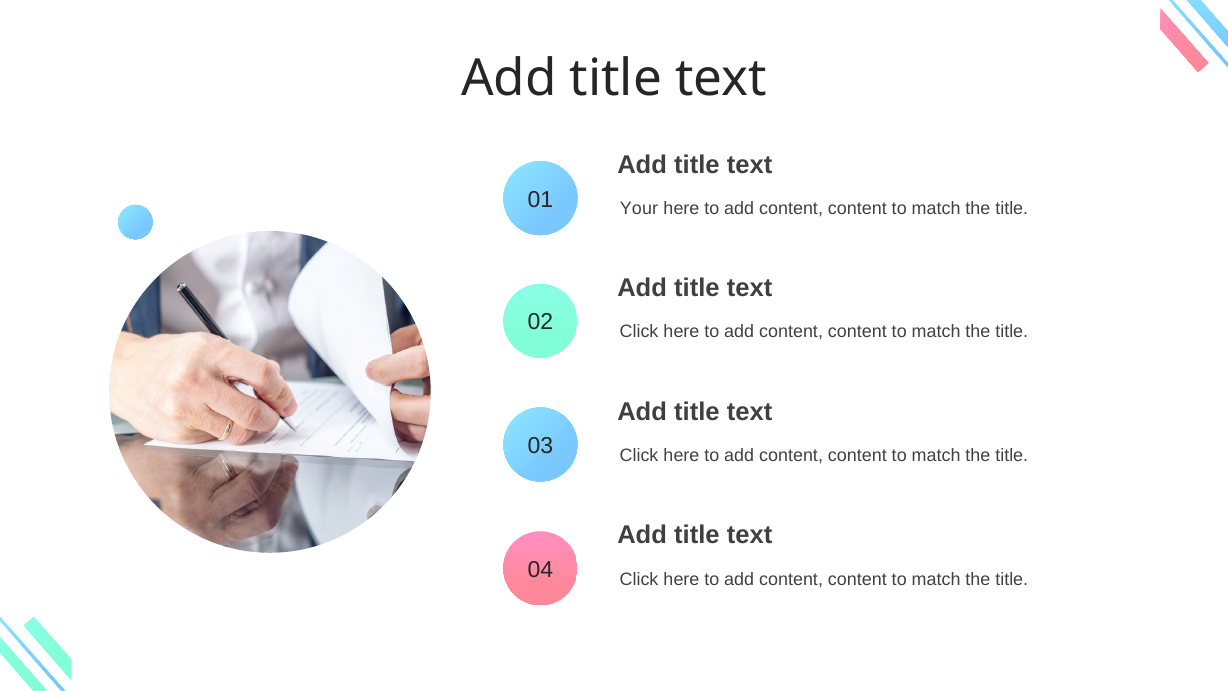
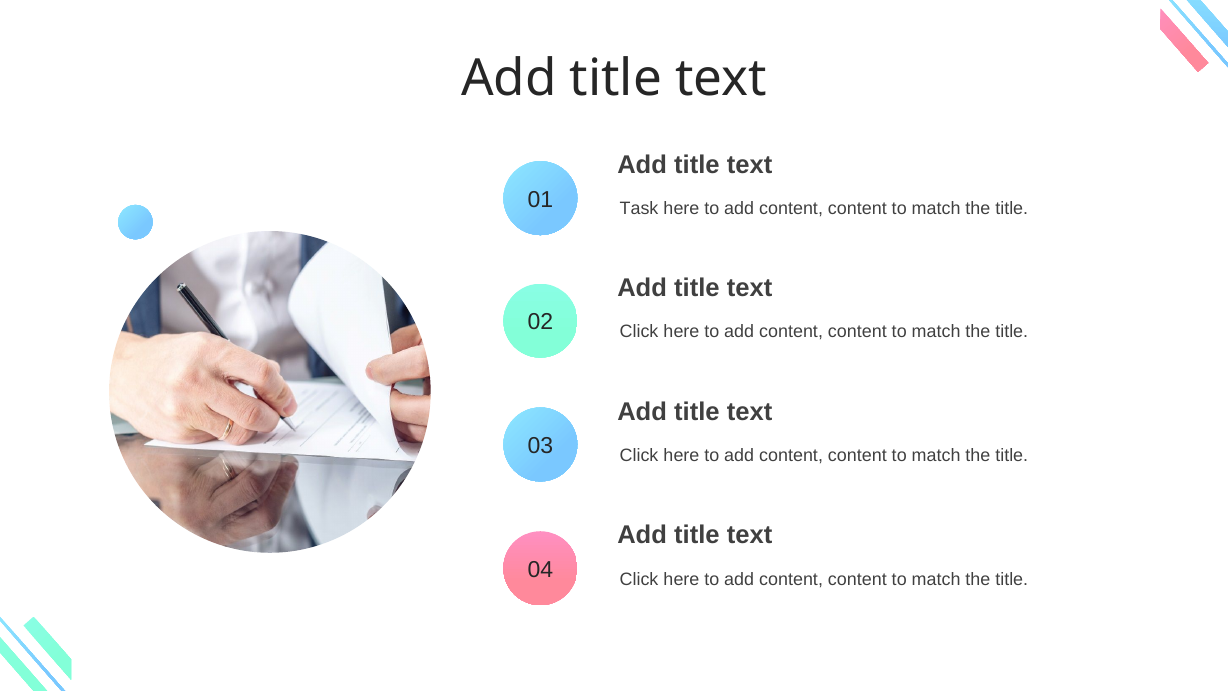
Your: Your -> Task
